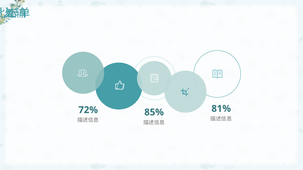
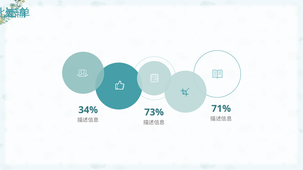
81%: 81% -> 71%
72%: 72% -> 34%
85%: 85% -> 73%
